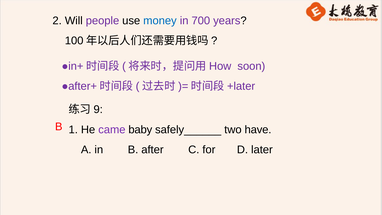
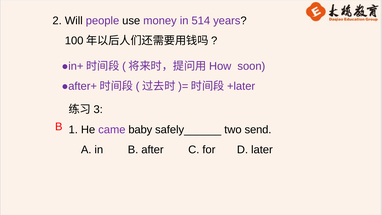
money colour: blue -> purple
700: 700 -> 514
9: 9 -> 3
have: have -> send
